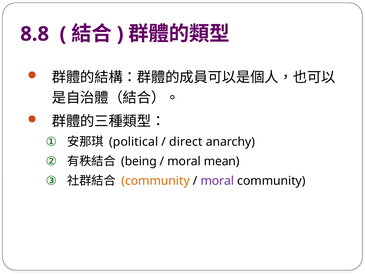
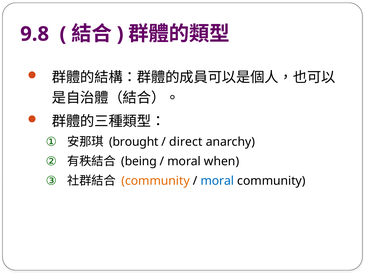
8.8: 8.8 -> 9.8
political: political -> brought
mean: mean -> when
moral at (217, 181) colour: purple -> blue
